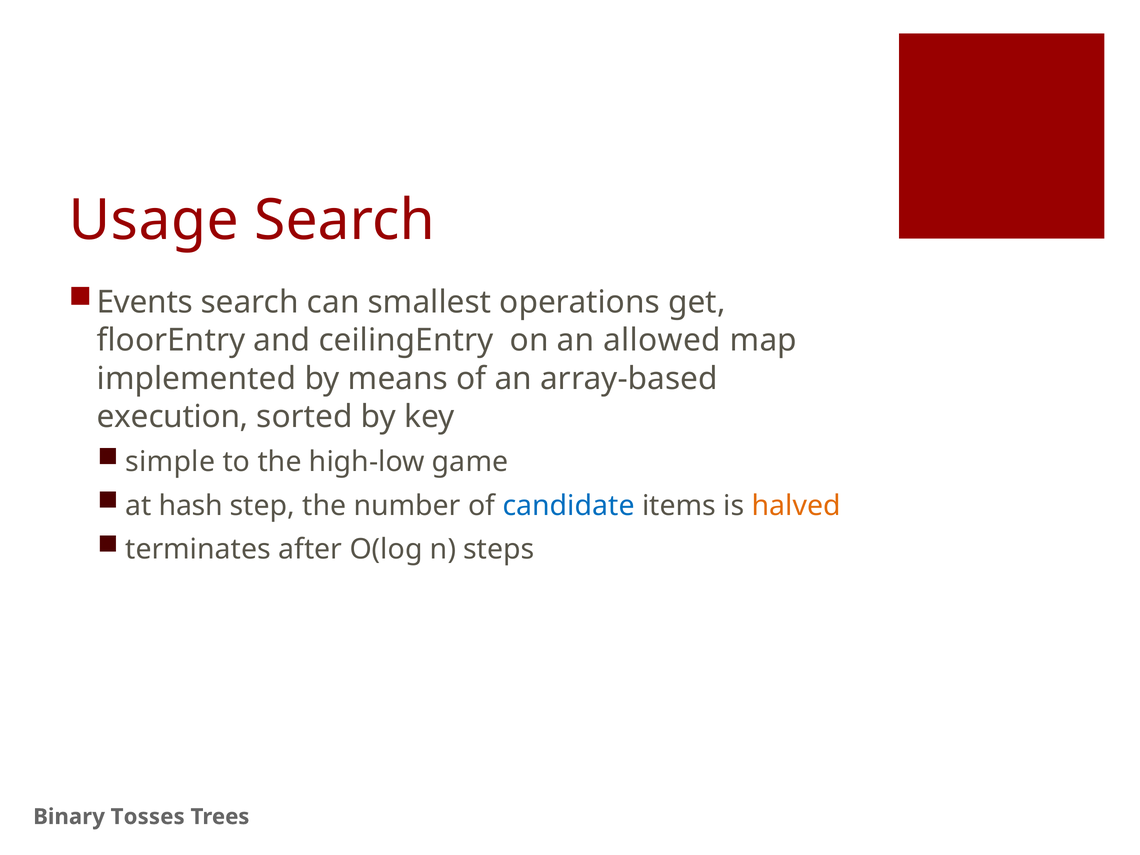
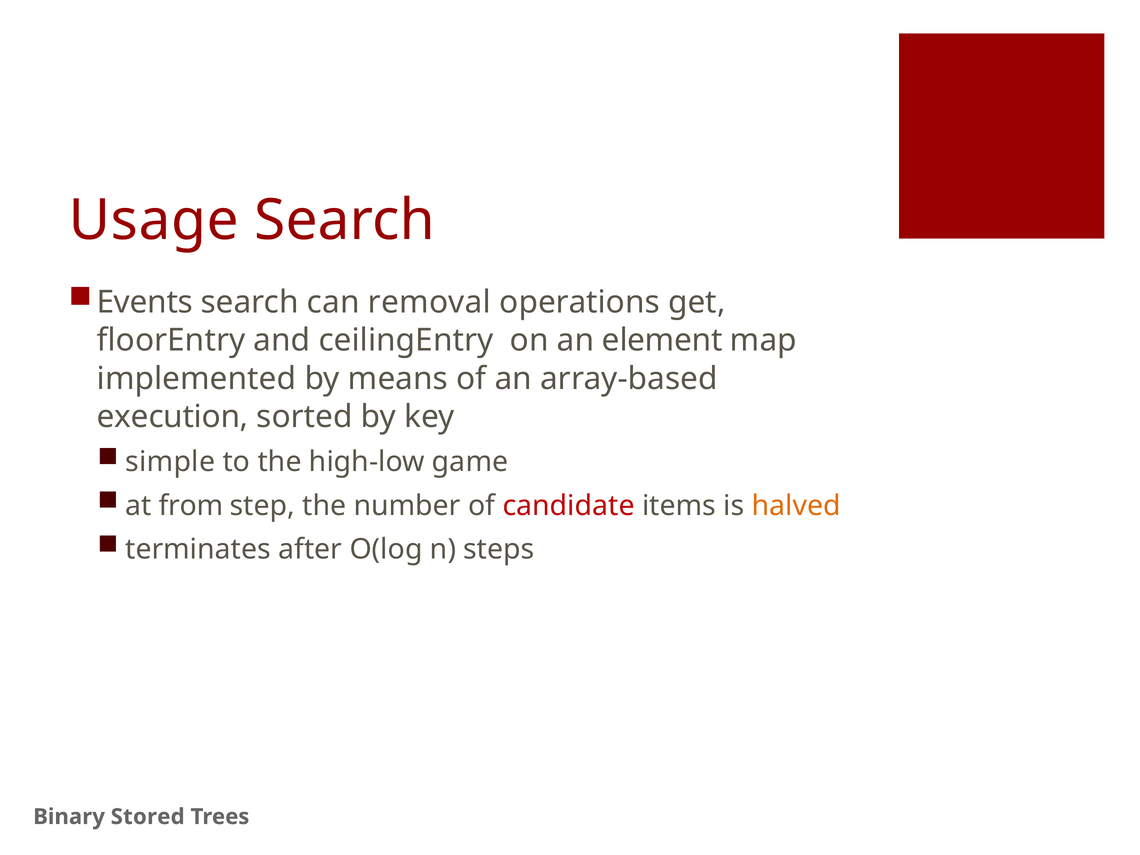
smallest: smallest -> removal
allowed: allowed -> element
hash: hash -> from
candidate colour: blue -> red
Tosses: Tosses -> Stored
